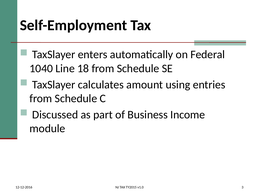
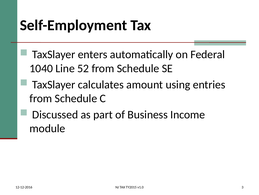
18: 18 -> 52
